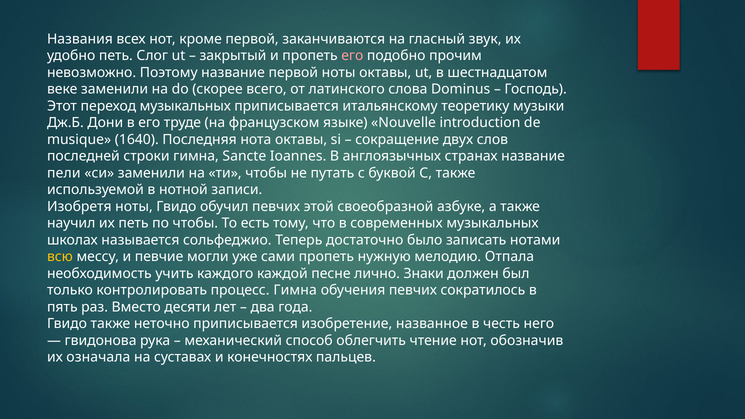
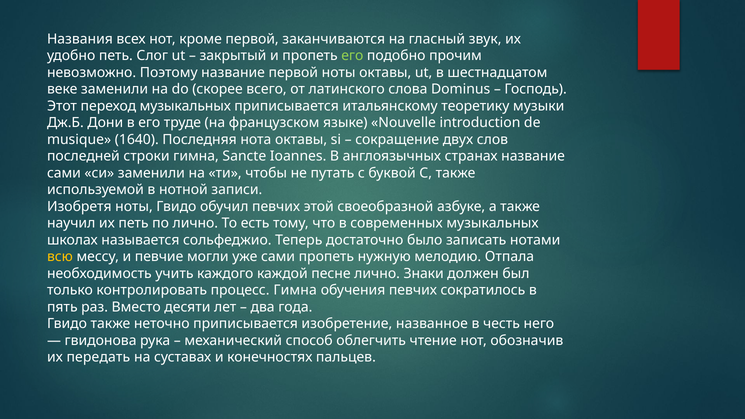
его at (352, 56) colour: pink -> light green
пели at (64, 173): пели -> сами
по чтобы: чтобы -> лично
означала: означала -> передать
